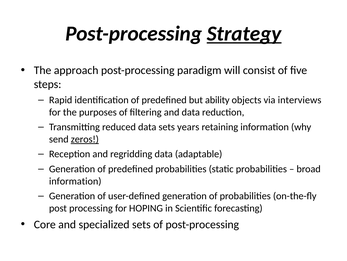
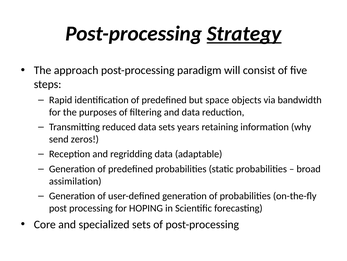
ability: ability -> space
interviews: interviews -> bandwidth
zeros underline: present -> none
information at (75, 181): information -> assimilation
